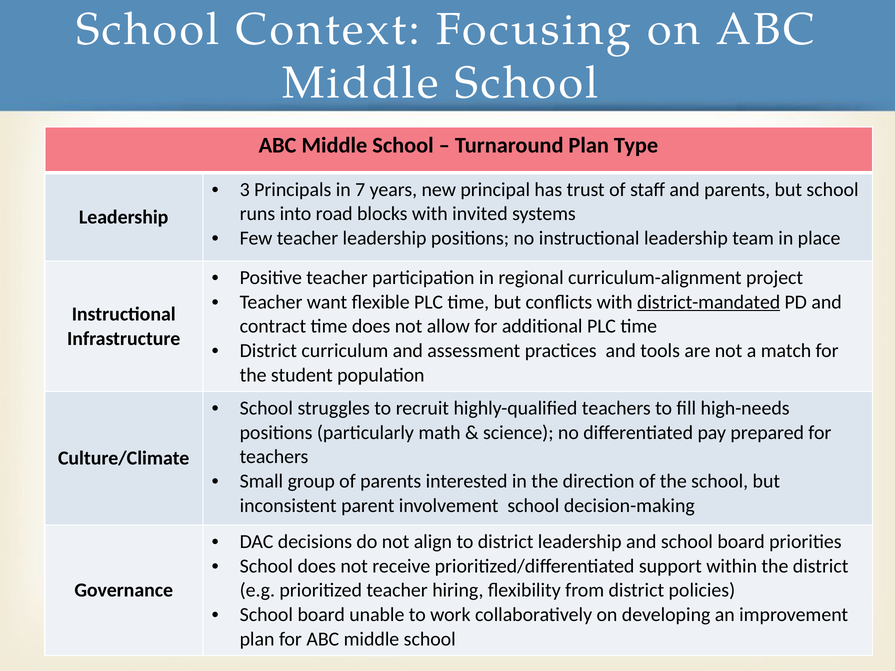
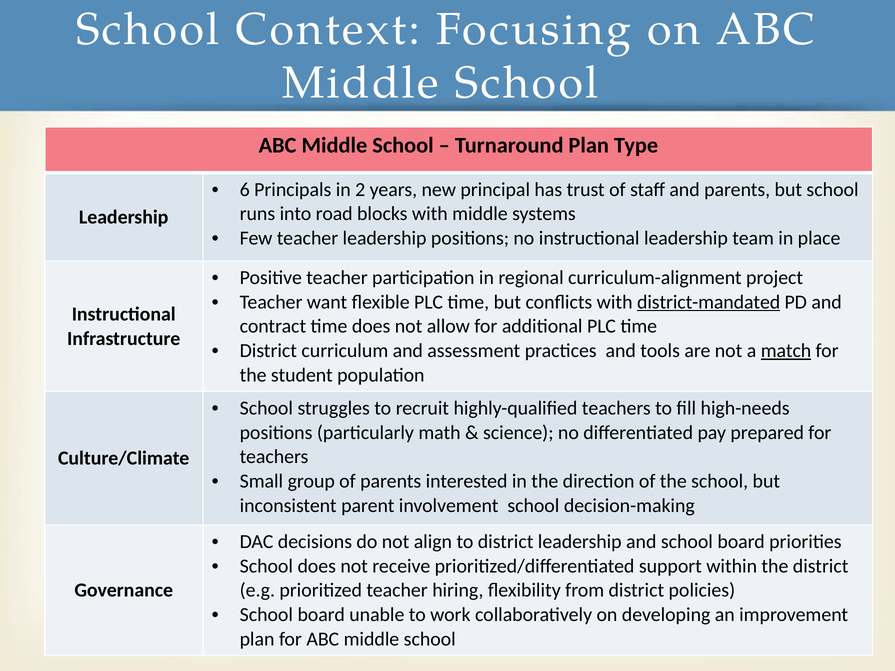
3: 3 -> 6
7: 7 -> 2
with invited: invited -> middle
match underline: none -> present
